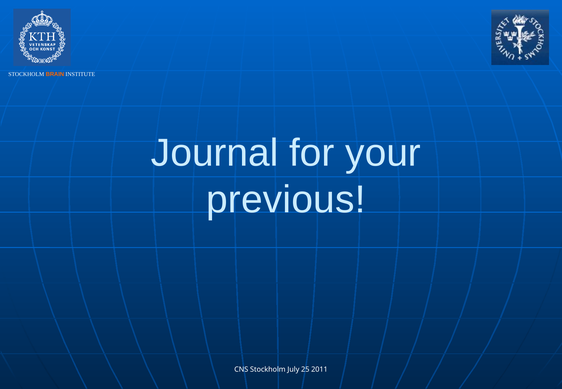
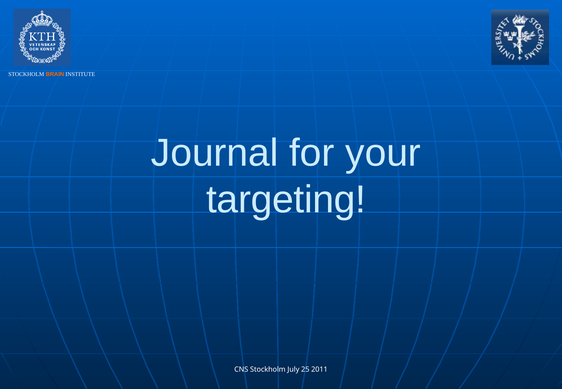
previous: previous -> targeting
